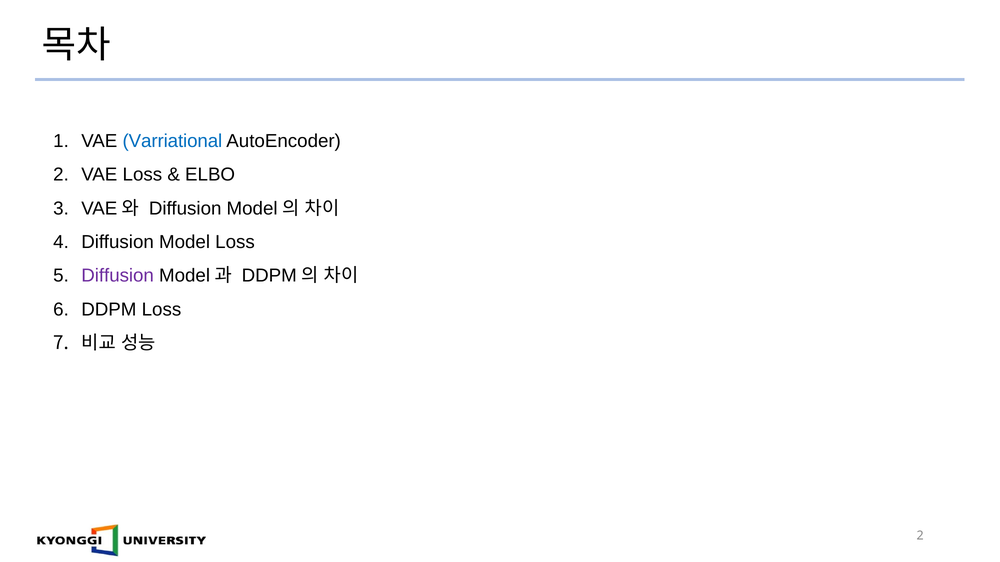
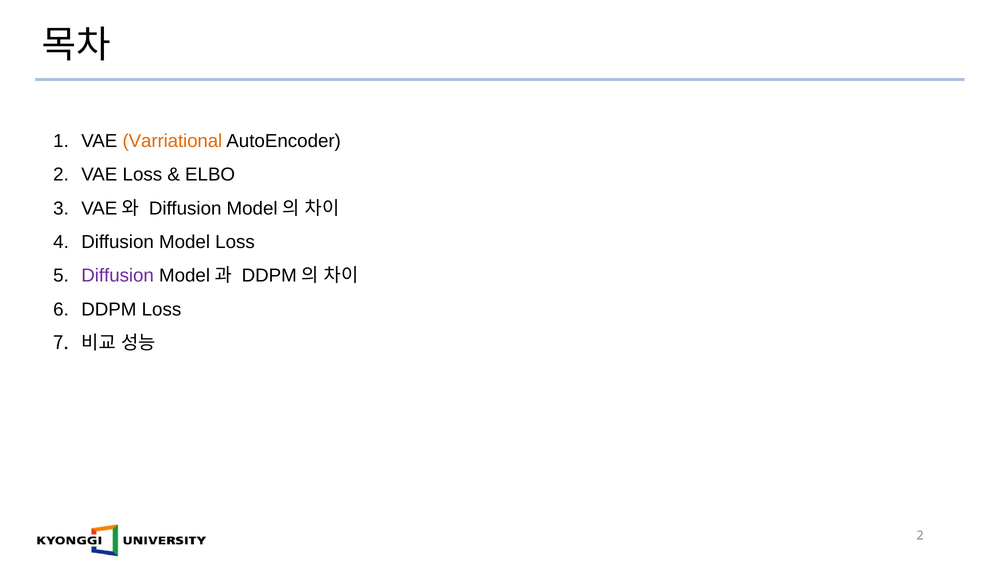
Varriational colour: blue -> orange
